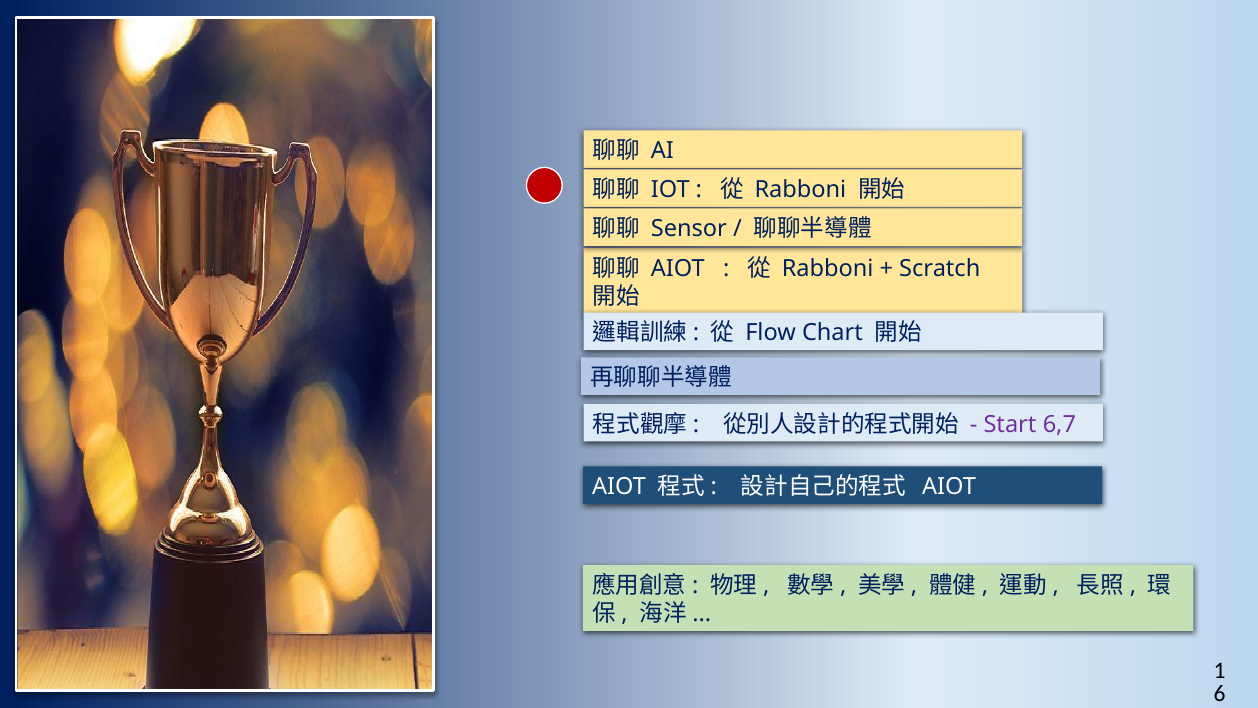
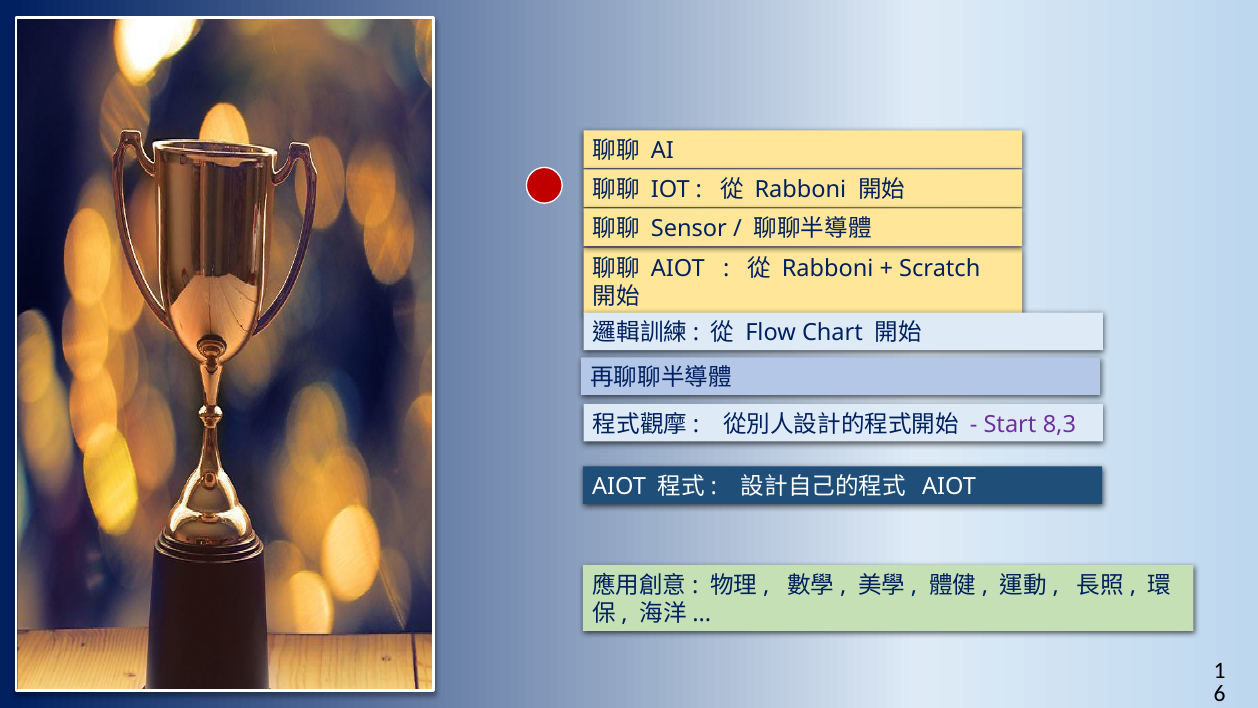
6,7: 6,7 -> 8,3
